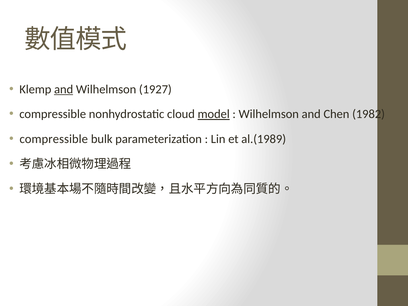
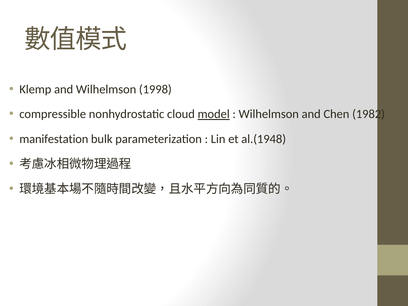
and at (64, 89) underline: present -> none
1927: 1927 -> 1998
compressible at (54, 139): compressible -> manifestation
al.(1989: al.(1989 -> al.(1948
